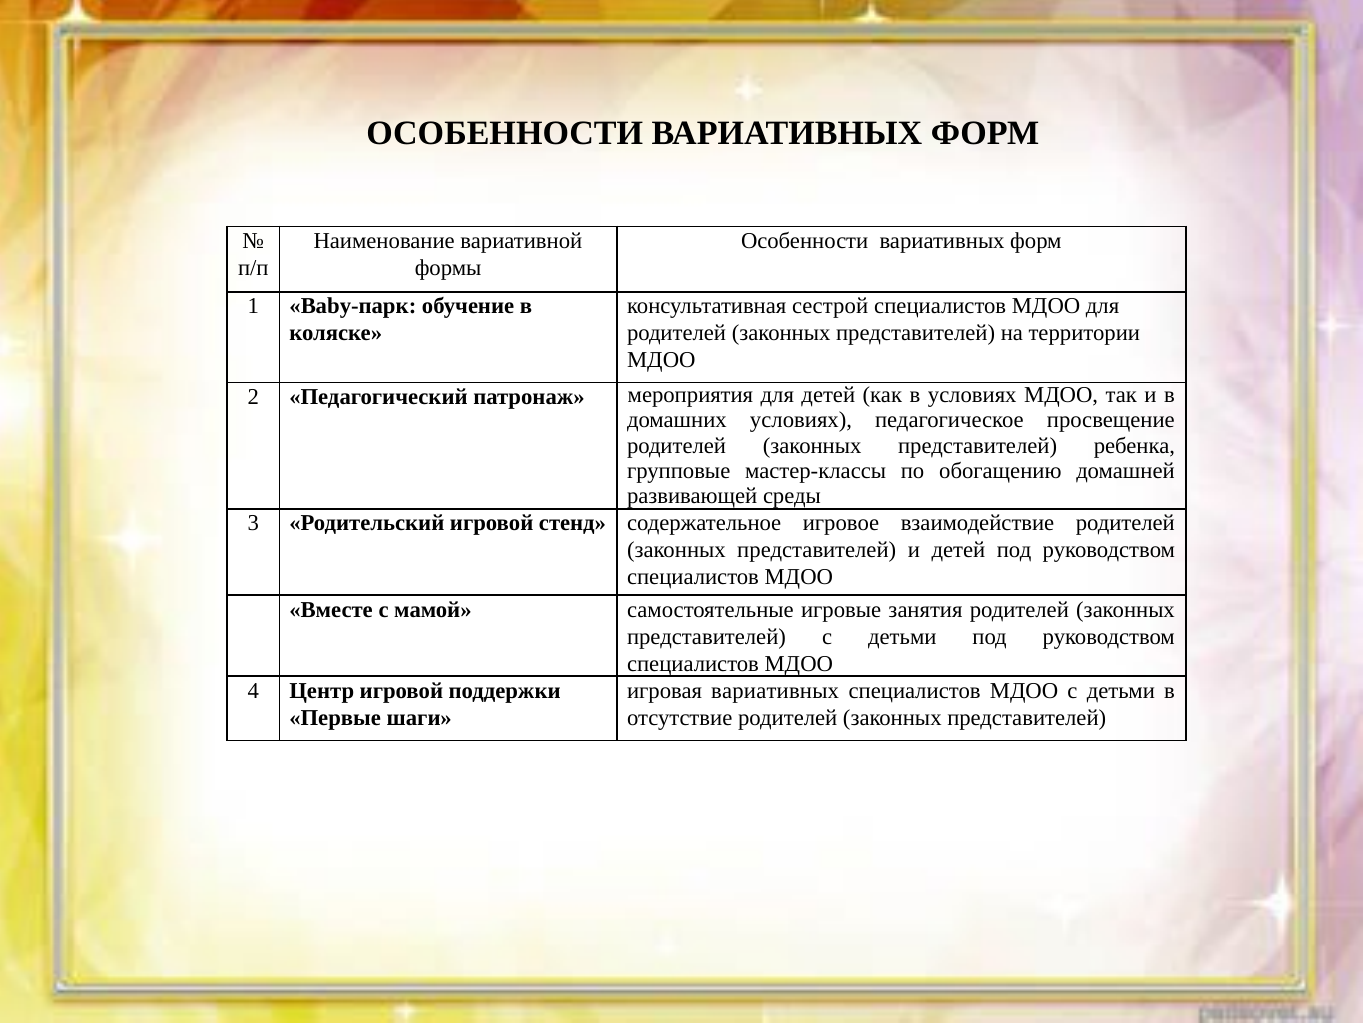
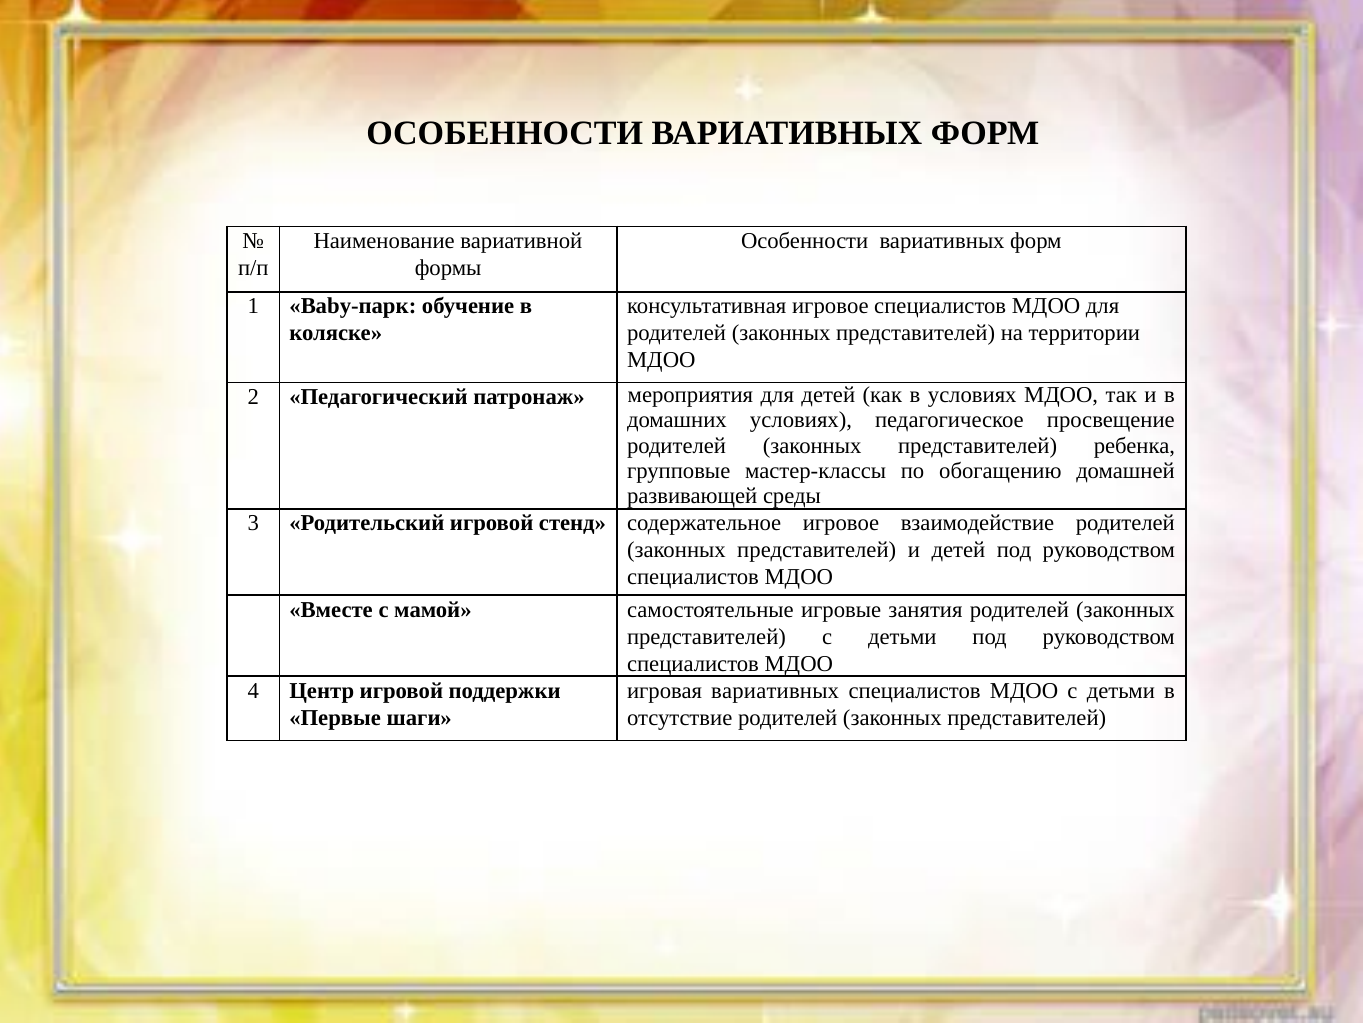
консультативная сестрой: сестрой -> игровое
